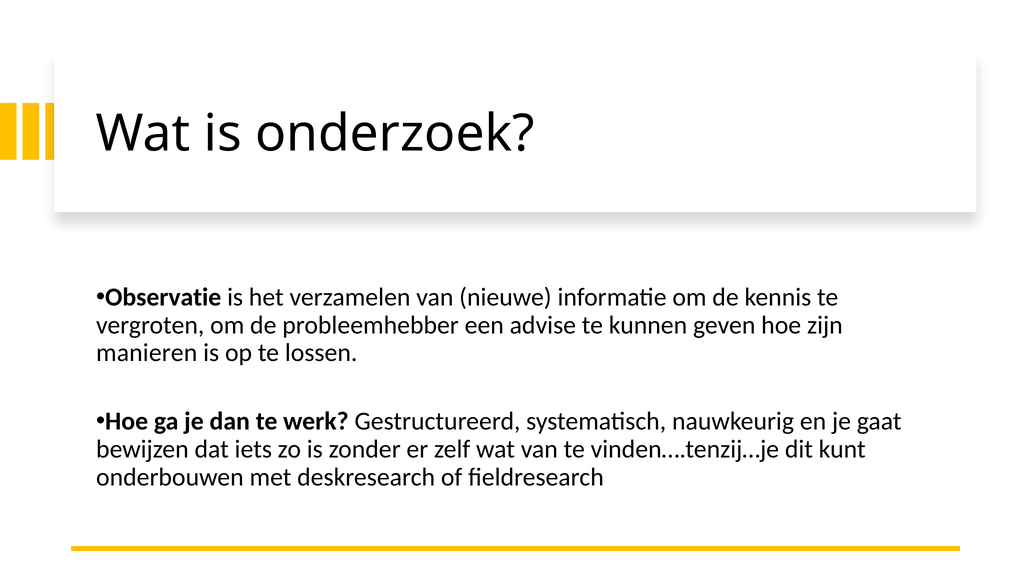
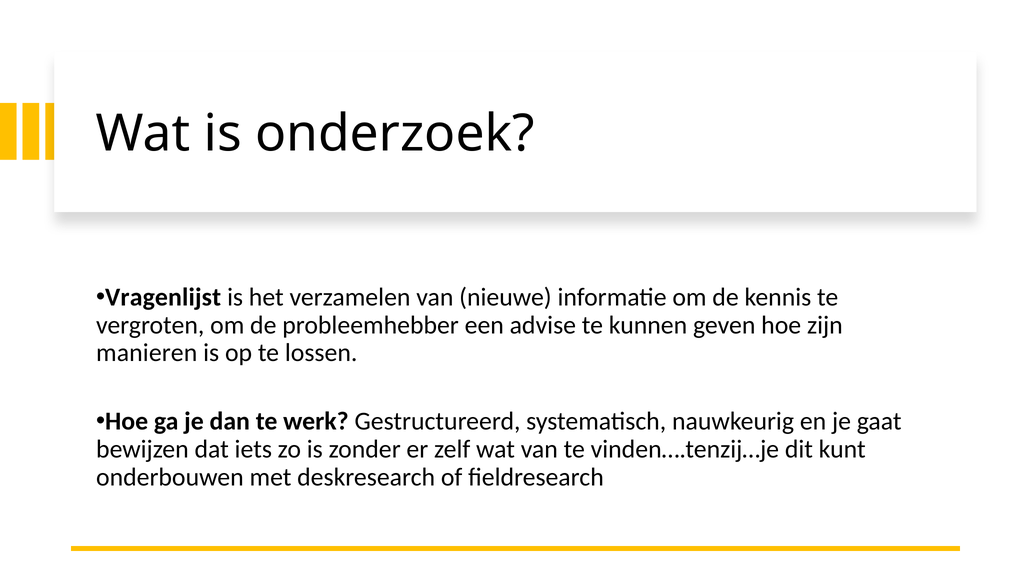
Observatie: Observatie -> Vragenlijst
